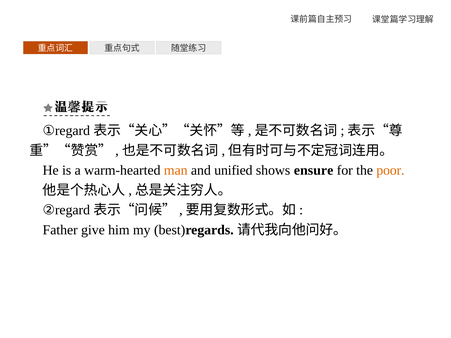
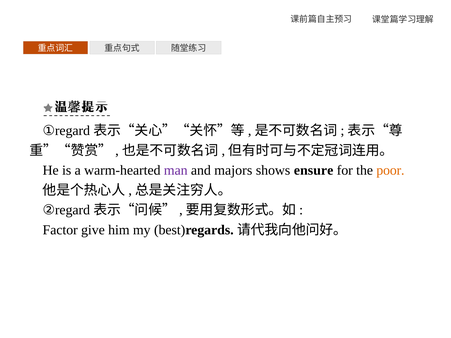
man colour: orange -> purple
unified: unified -> majors
Father: Father -> Factor
